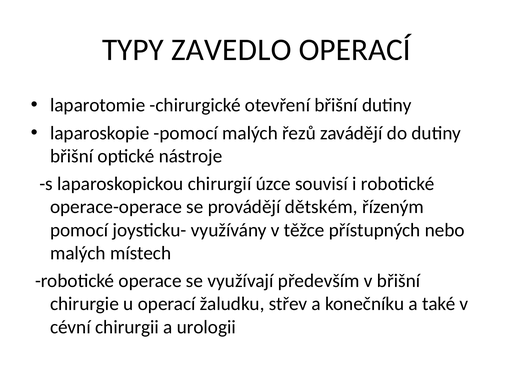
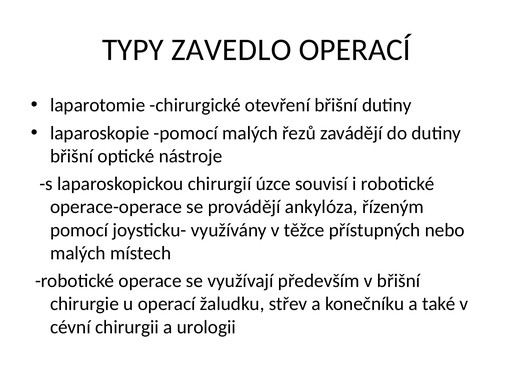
dětském: dětském -> ankylóza
